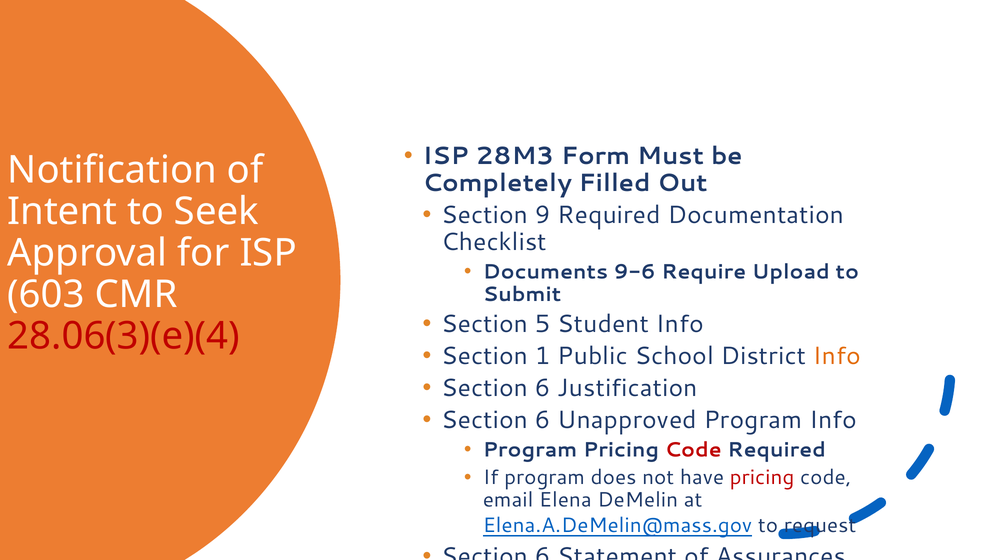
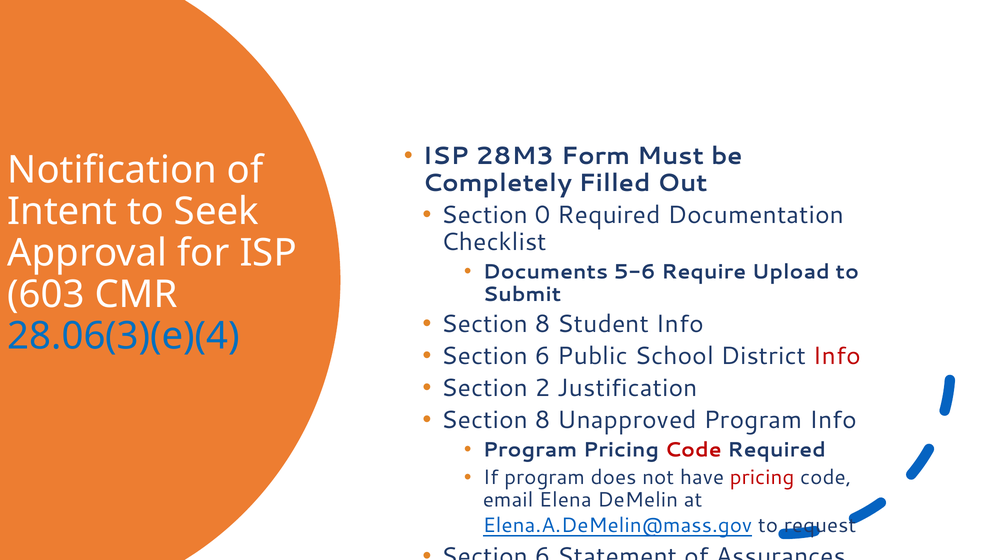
9: 9 -> 0
9-6: 9-6 -> 5-6
5 at (543, 324): 5 -> 8
28.06(3)(e)(4 colour: red -> blue
1 at (543, 356): 1 -> 6
Info at (837, 356) colour: orange -> red
6 at (543, 388): 6 -> 2
6 at (543, 420): 6 -> 8
